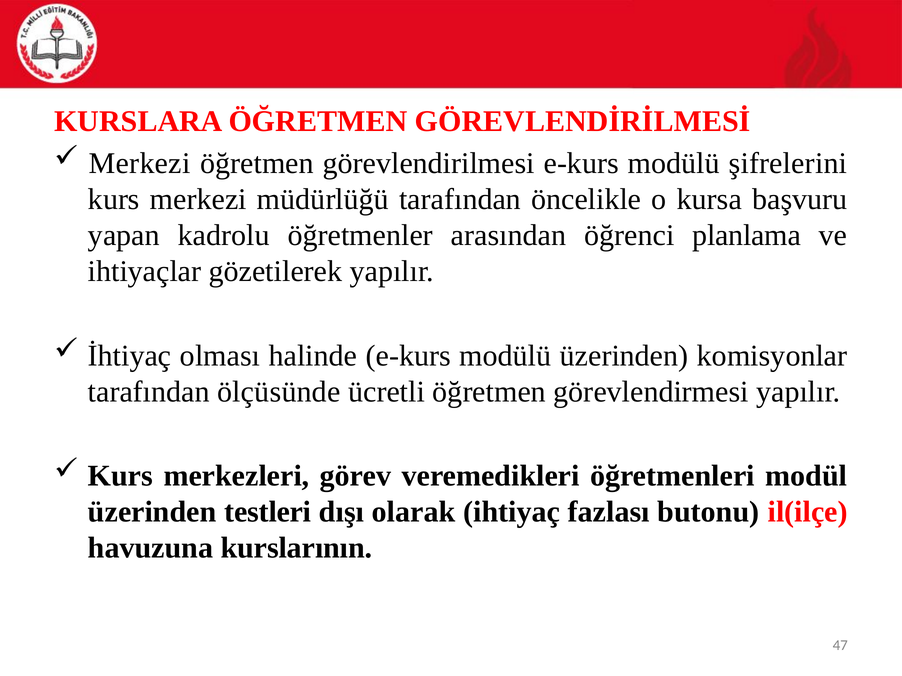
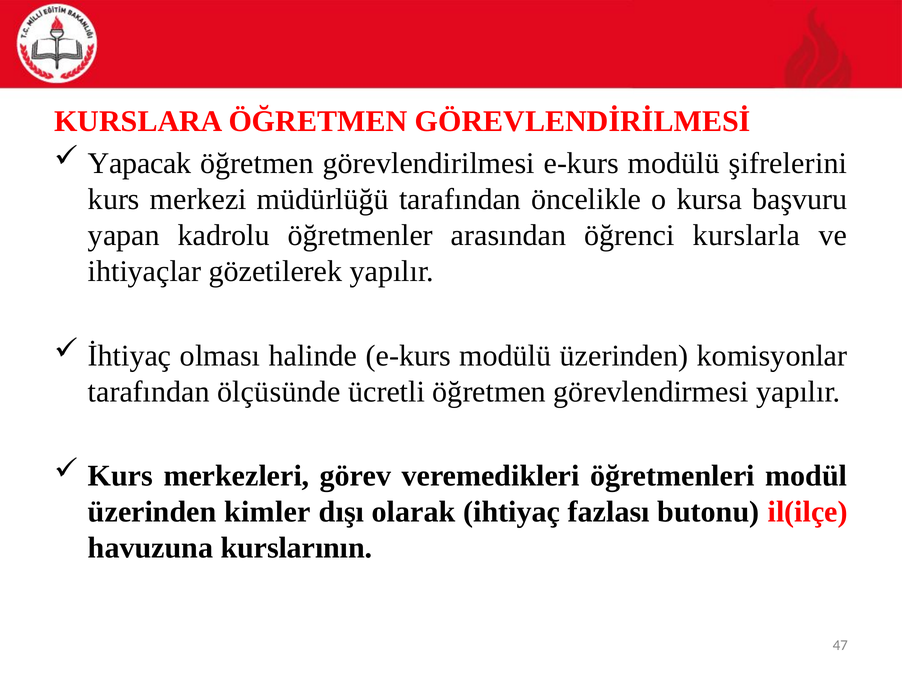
Merkezi at (139, 163): Merkezi -> Yapacak
planlama: planlama -> kurslarla
testleri: testleri -> kimler
